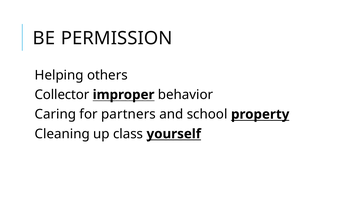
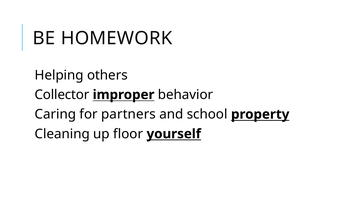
PERMISSION: PERMISSION -> HOMEWORK
class: class -> floor
